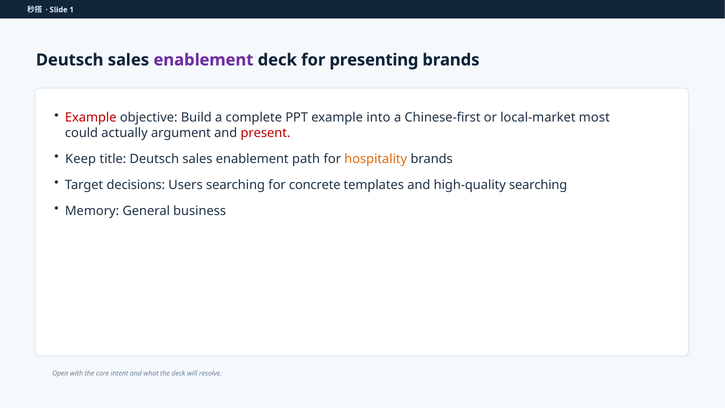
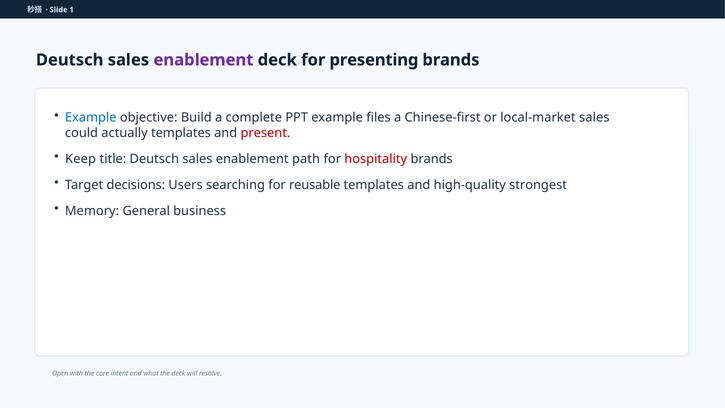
Example at (91, 117) colour: red -> blue
into: into -> files
local-market most: most -> sales
actually argument: argument -> templates
hospitality colour: orange -> red
concrete: concrete -> reusable
high-quality searching: searching -> strongest
